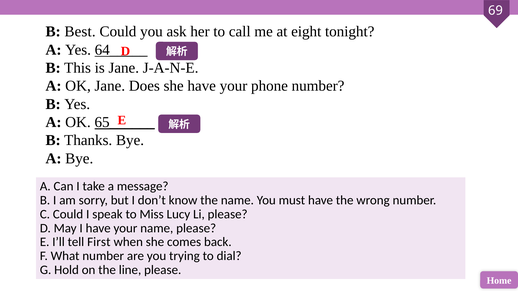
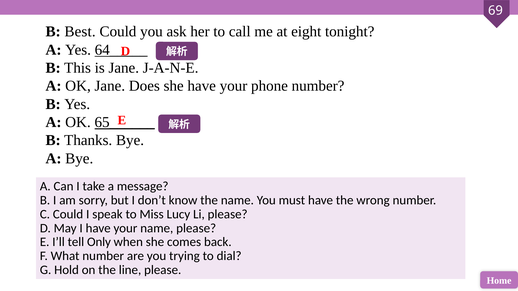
First: First -> Only
